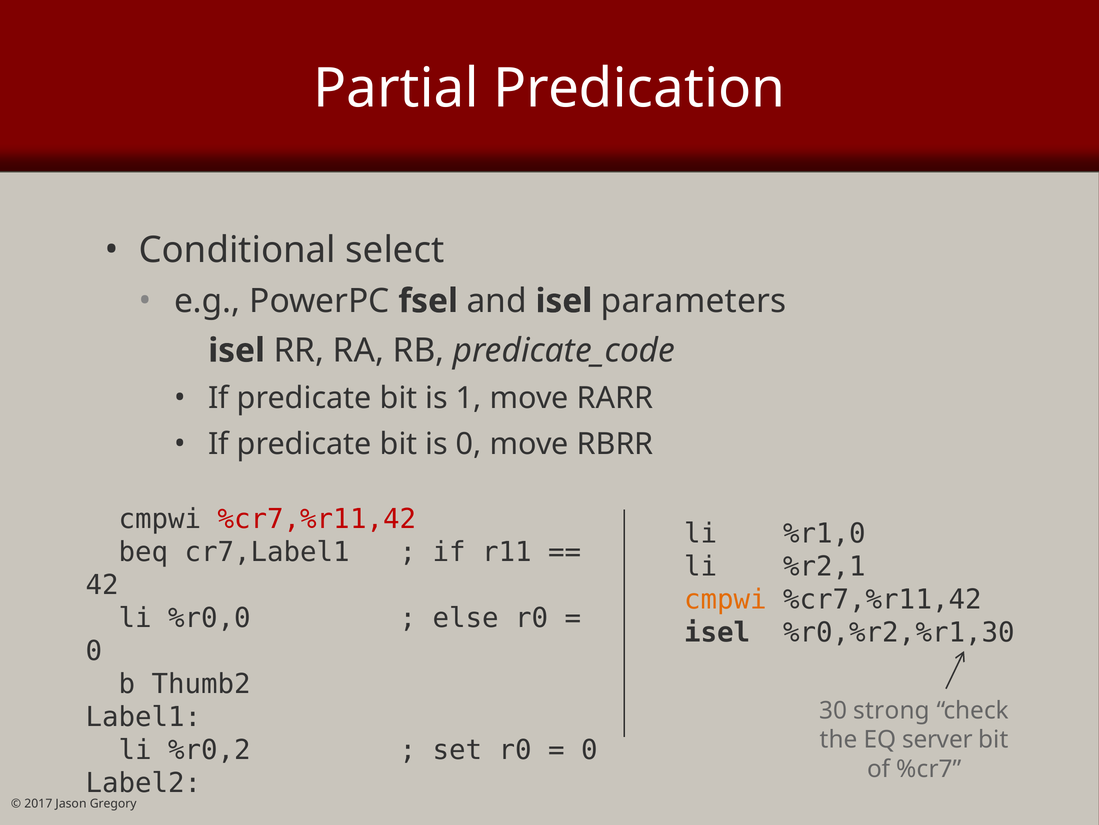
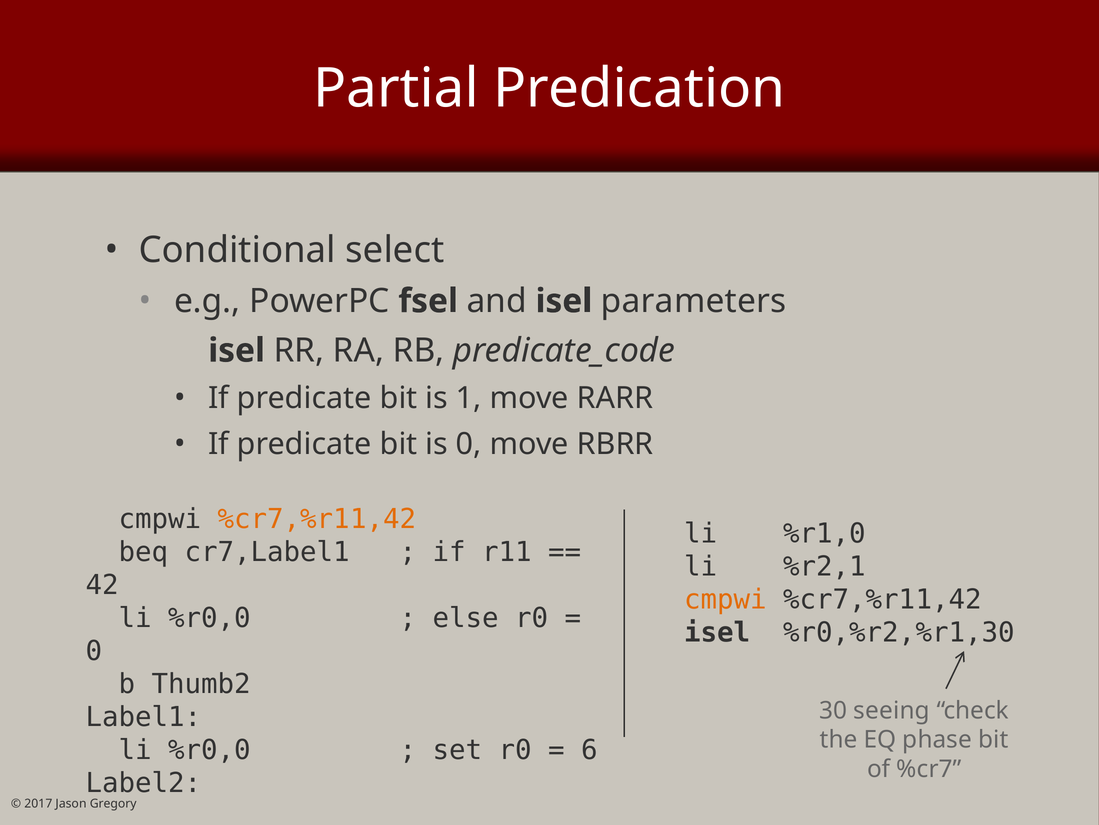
%cr7,%r11,42 at (317, 519) colour: red -> orange
strong: strong -> seeing
server: server -> phase
%r0,2 at (209, 750): %r0,2 -> %r0,0
0 at (590, 750): 0 -> 6
